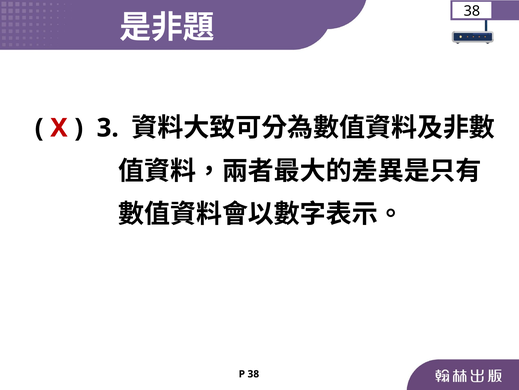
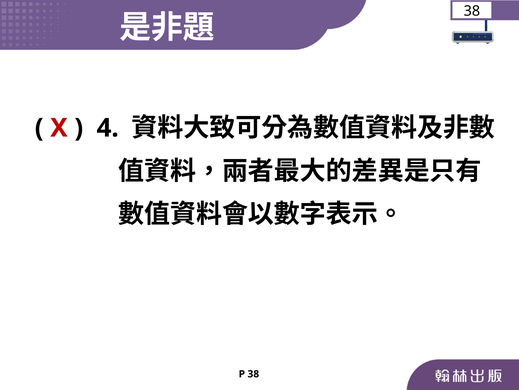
3: 3 -> 4
